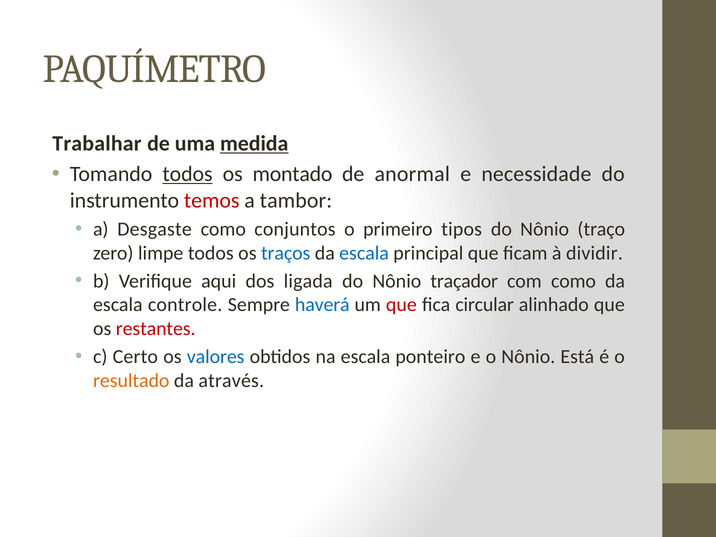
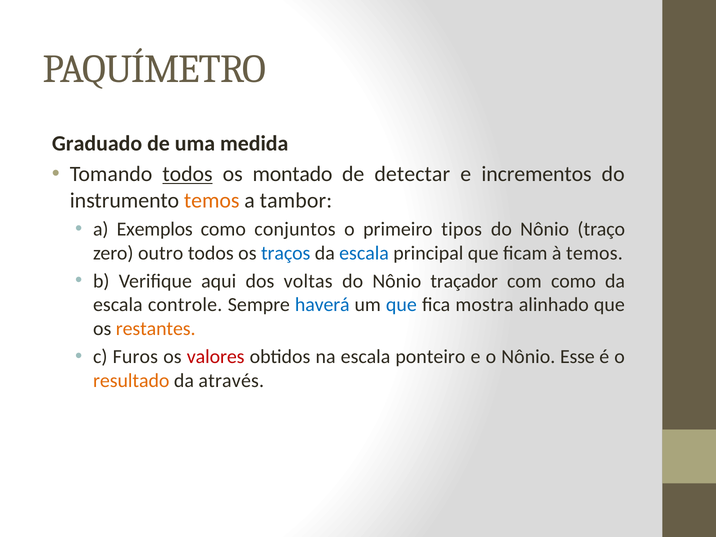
Trabalhar: Trabalhar -> Graduado
medida underline: present -> none
anormal: anormal -> detectar
necessidade: necessidade -> incrementos
temos at (212, 200) colour: red -> orange
Desgaste: Desgaste -> Exemplos
limpe: limpe -> outro
à dividir: dividir -> temos
ligada: ligada -> voltas
que at (401, 305) colour: red -> blue
circular: circular -> mostra
restantes colour: red -> orange
Certo: Certo -> Furos
valores colour: blue -> red
Está: Está -> Esse
